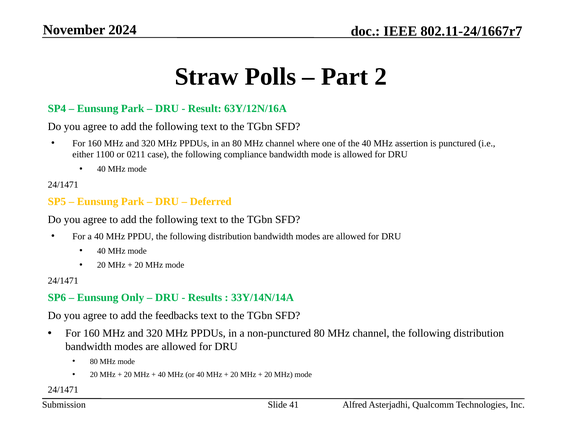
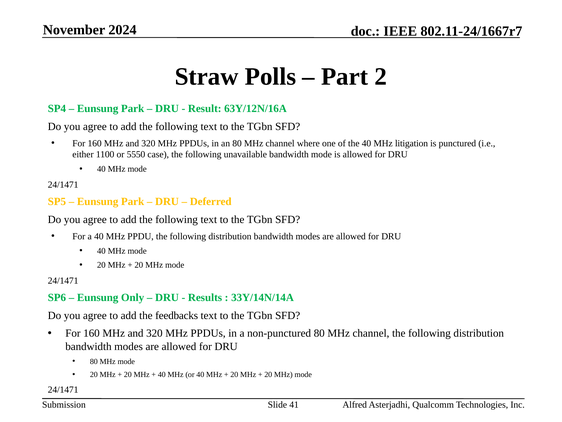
assertion: assertion -> litigation
0211: 0211 -> 5550
compliance: compliance -> unavailable
